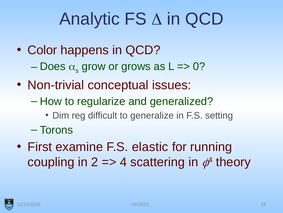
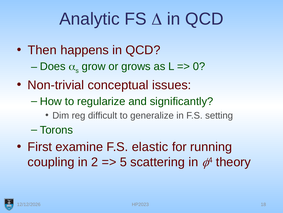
Color: Color -> Then
generalized: generalized -> significantly
4 at (123, 162): 4 -> 5
